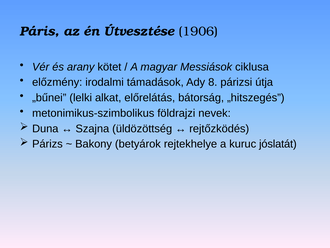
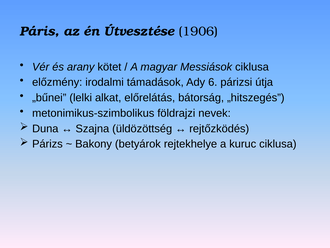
8: 8 -> 6
kuruc jóslatát: jóslatát -> ciklusa
